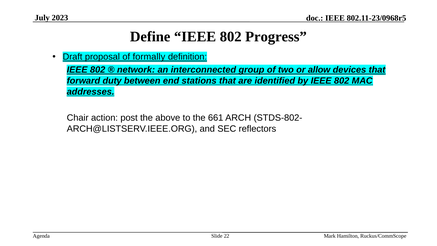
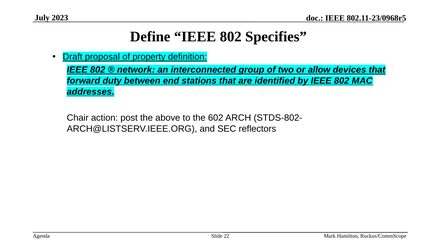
Progress: Progress -> Specifies
formally: formally -> property
661: 661 -> 602
